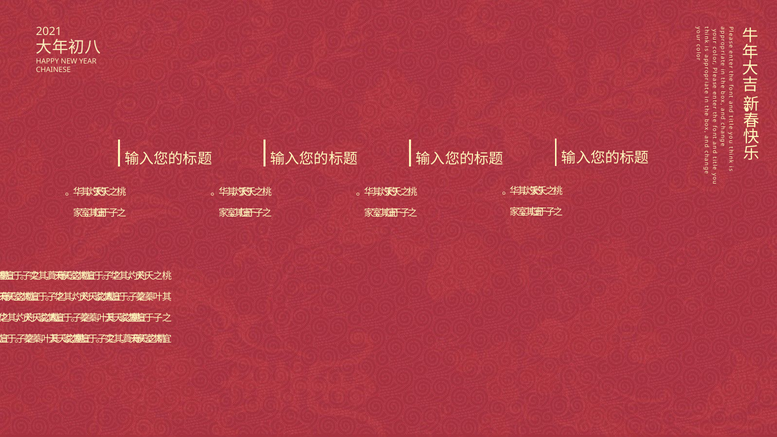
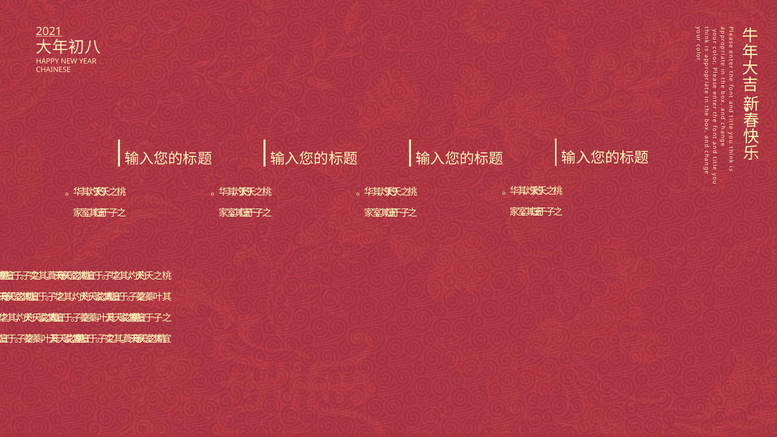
2021 underline: none -> present
